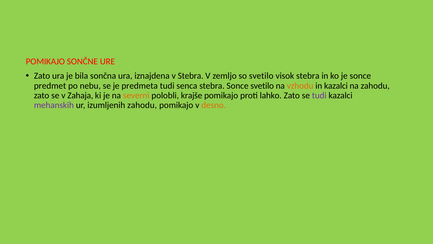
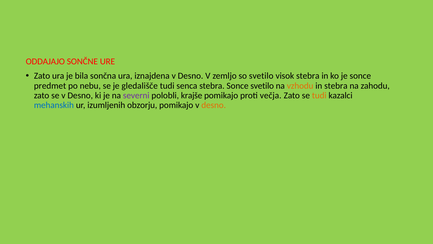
POMIKAJO at (45, 62): POMIKAJO -> ODDAJAJO
iznajdena v Stebra: Stebra -> Desno
predmeta: predmeta -> gledališče
in kazalci: kazalci -> stebra
se v Zahaja: Zahaja -> Desno
severni colour: orange -> purple
lahko: lahko -> večja
tudi at (319, 95) colour: purple -> orange
mehanskih colour: purple -> blue
izumljenih zahodu: zahodu -> obzorju
